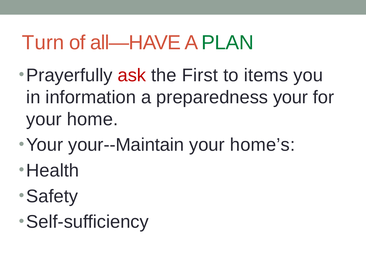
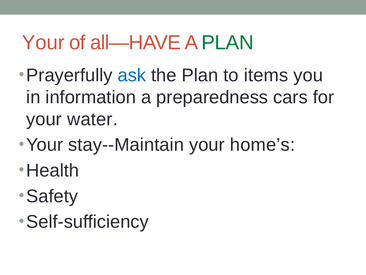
Turn at (43, 43): Turn -> Your
ask colour: red -> blue
the First: First -> Plan
preparedness your: your -> cars
home: home -> water
your--Maintain: your--Maintain -> stay--Maintain
